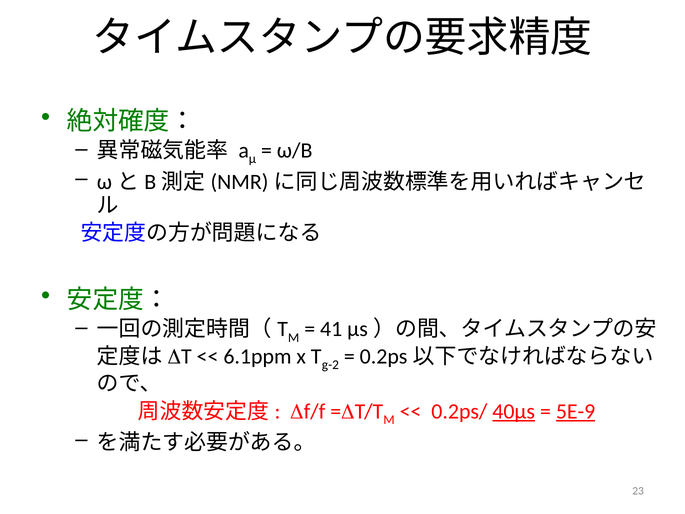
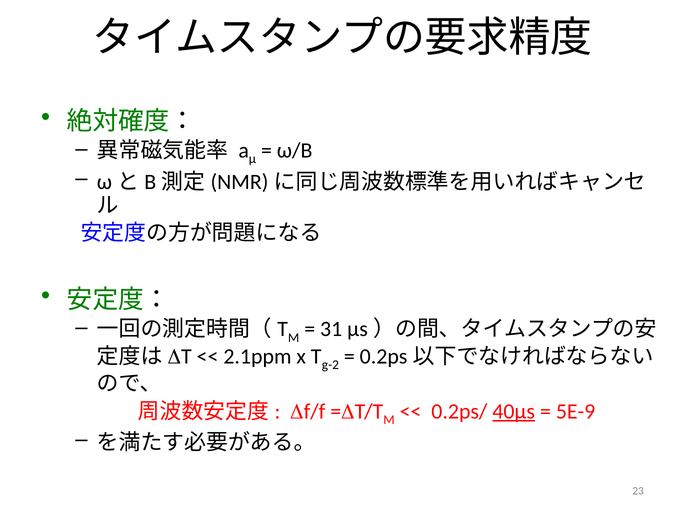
41: 41 -> 31
6.1ppm: 6.1ppm -> 2.1ppm
5E-9 underline: present -> none
